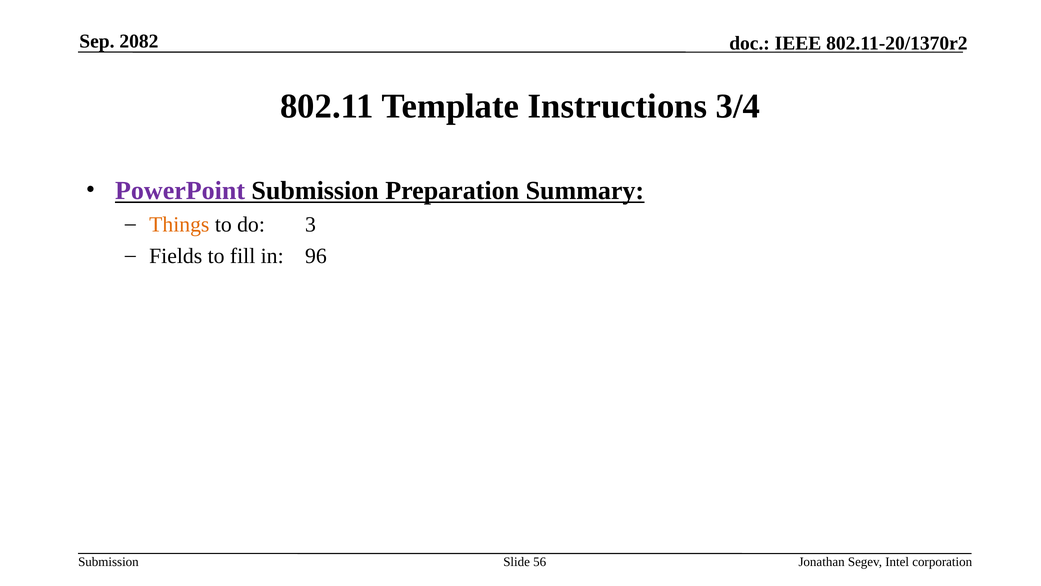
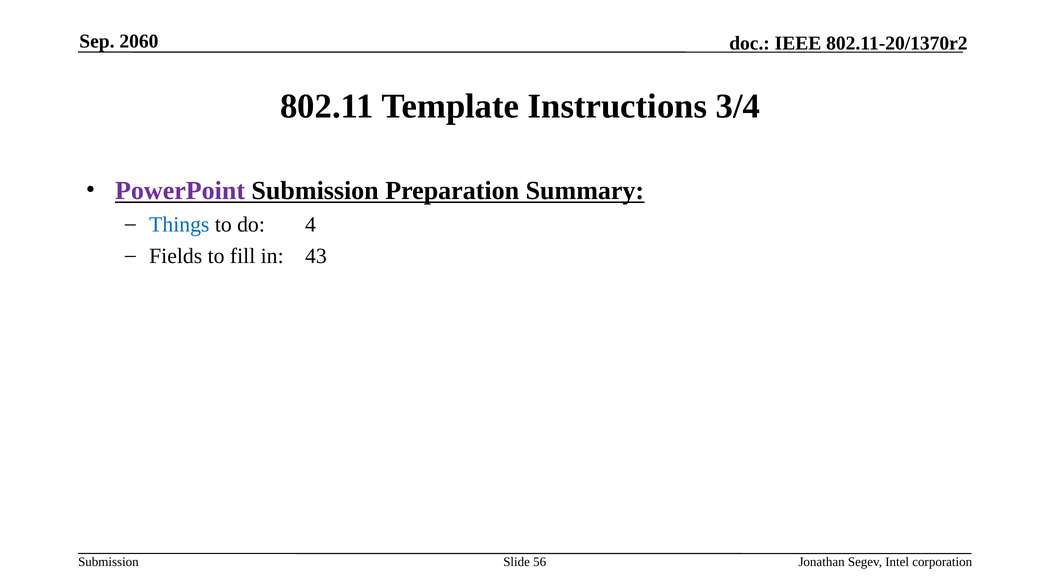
2082: 2082 -> 2060
Things colour: orange -> blue
3: 3 -> 4
96: 96 -> 43
